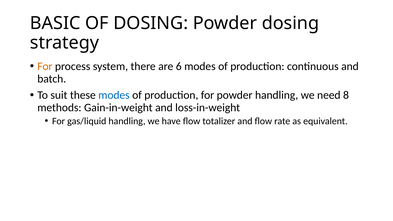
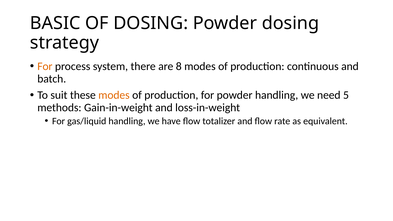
6: 6 -> 8
modes at (114, 95) colour: blue -> orange
8: 8 -> 5
